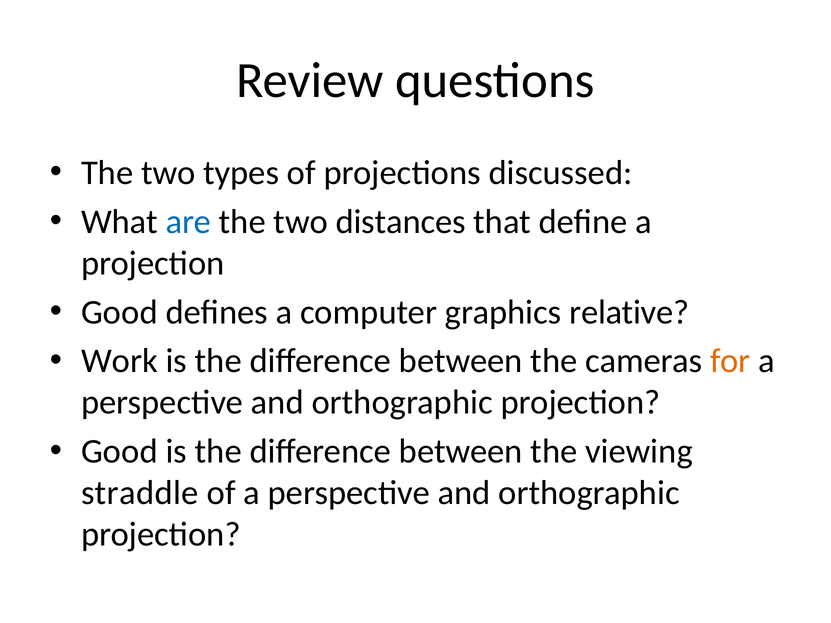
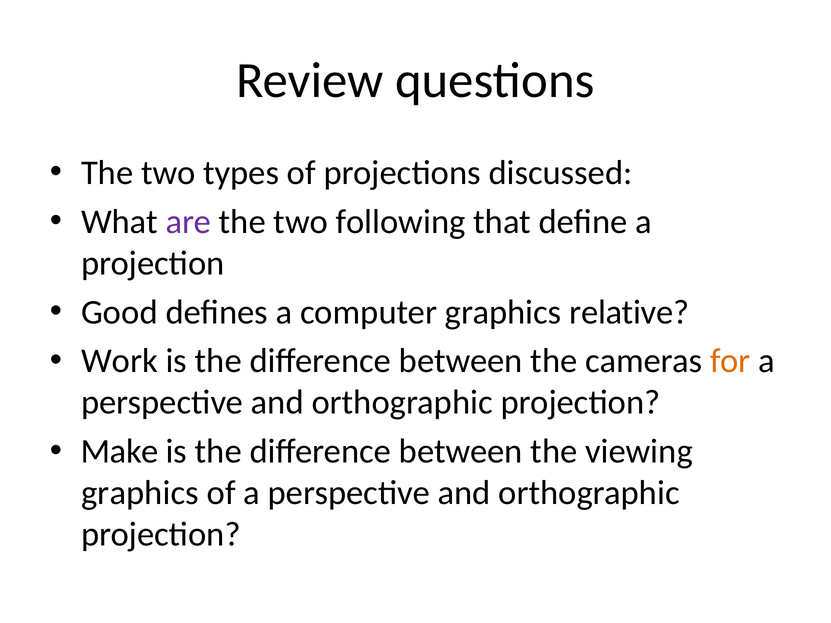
are colour: blue -> purple
distances: distances -> following
Good at (119, 452): Good -> Make
straddle at (140, 493): straddle -> graphics
